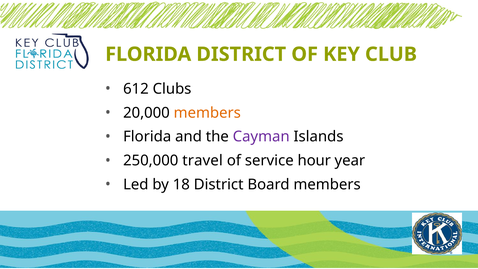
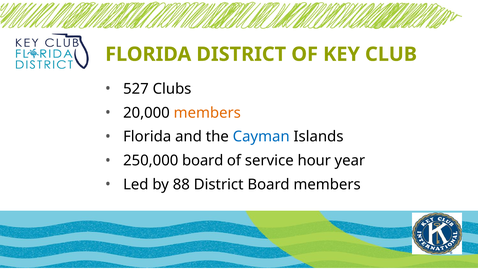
612: 612 -> 527
Cayman colour: purple -> blue
250,000 travel: travel -> board
18: 18 -> 88
